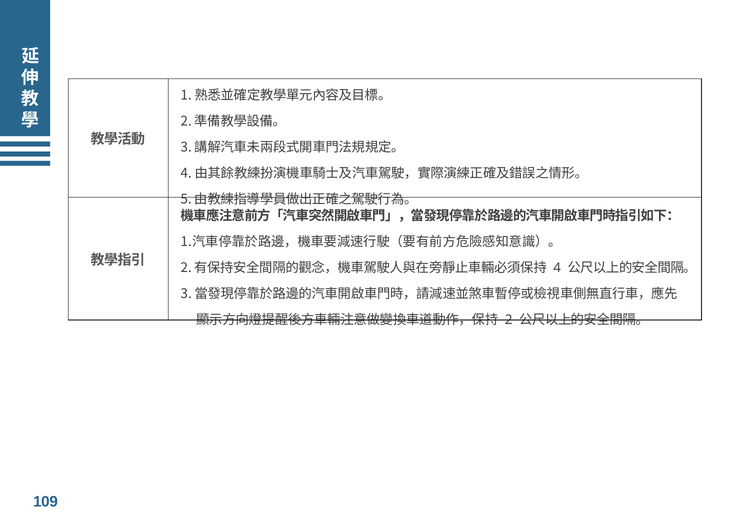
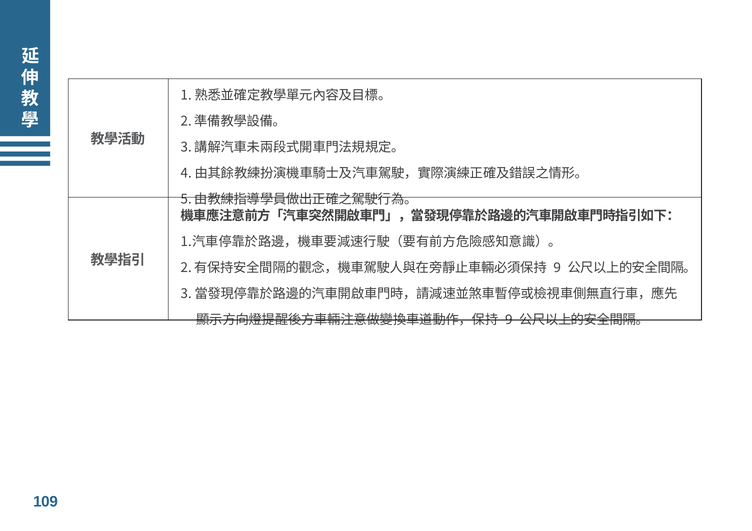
4 at (557, 268): 4 -> 9
2 at (509, 320): 2 -> 9
